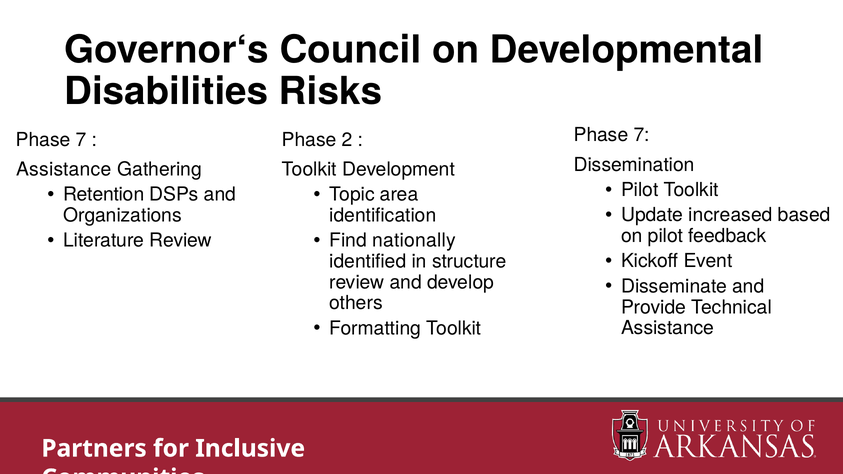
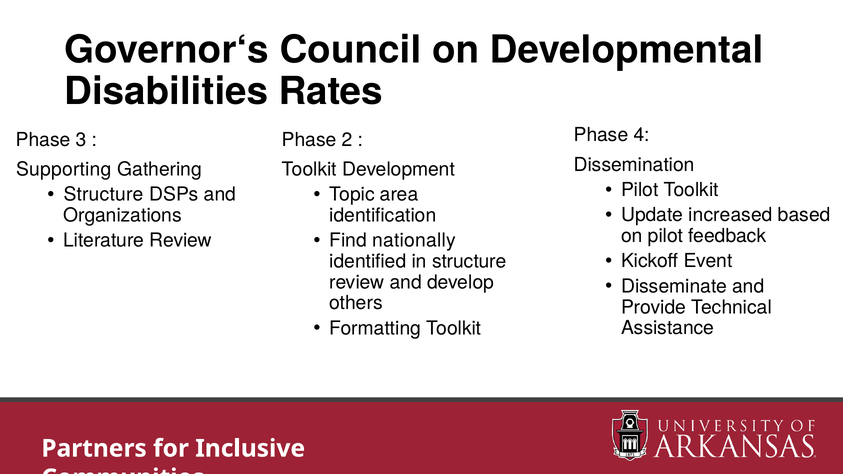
Risks: Risks -> Rates
7 at (642, 135): 7 -> 4
7 at (81, 140): 7 -> 3
Assistance at (64, 169): Assistance -> Supporting
Retention at (104, 195): Retention -> Structure
